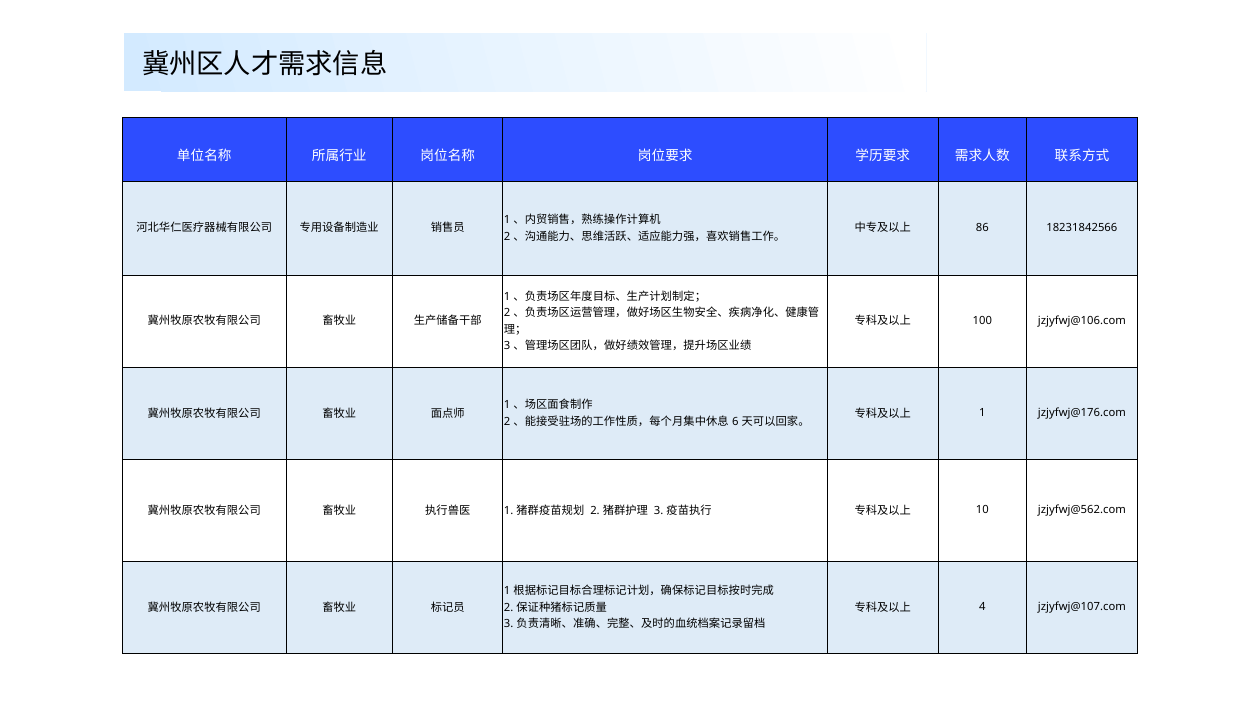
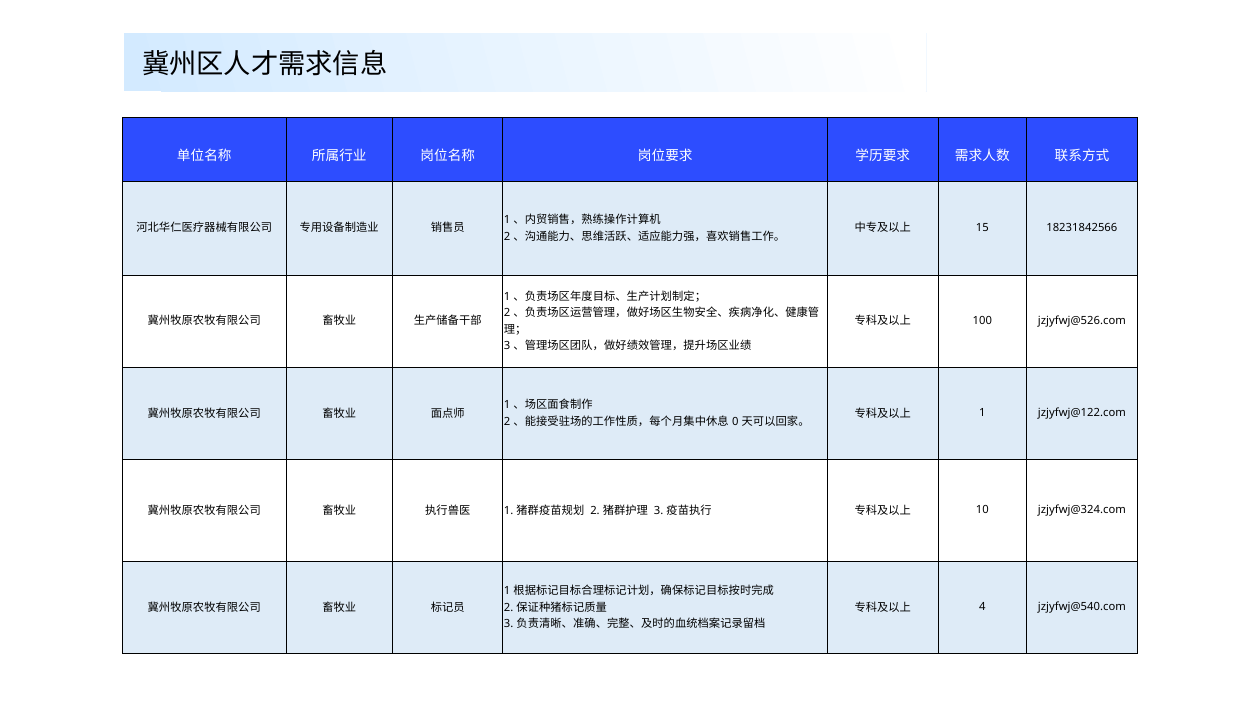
86: 86 -> 15
jzjyfwj@106.com: jzjyfwj@106.com -> jzjyfwj@526.com
jzjyfwj@176.com: jzjyfwj@176.com -> jzjyfwj@122.com
6: 6 -> 0
jzjyfwj@562.com: jzjyfwj@562.com -> jzjyfwj@324.com
jzjyfwj@107.com: jzjyfwj@107.com -> jzjyfwj@540.com
